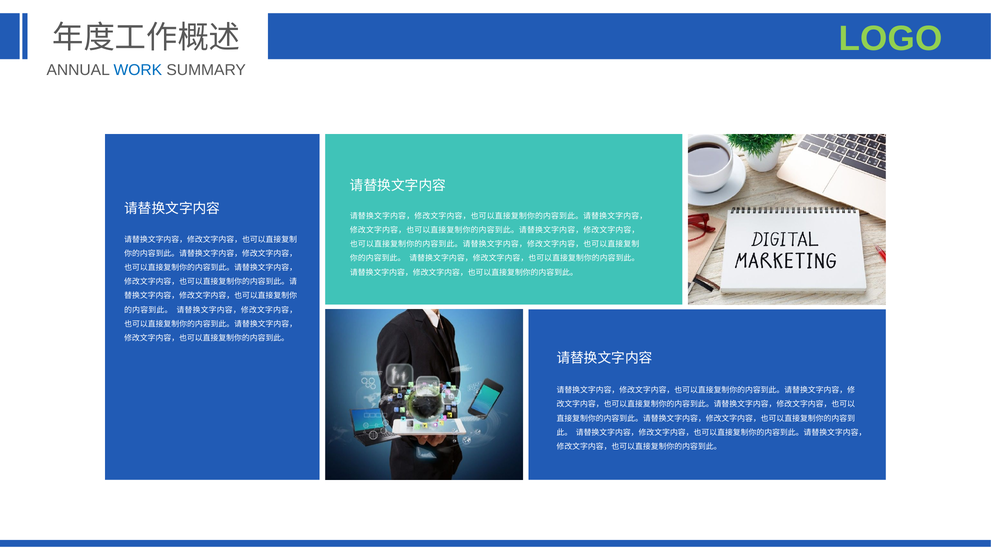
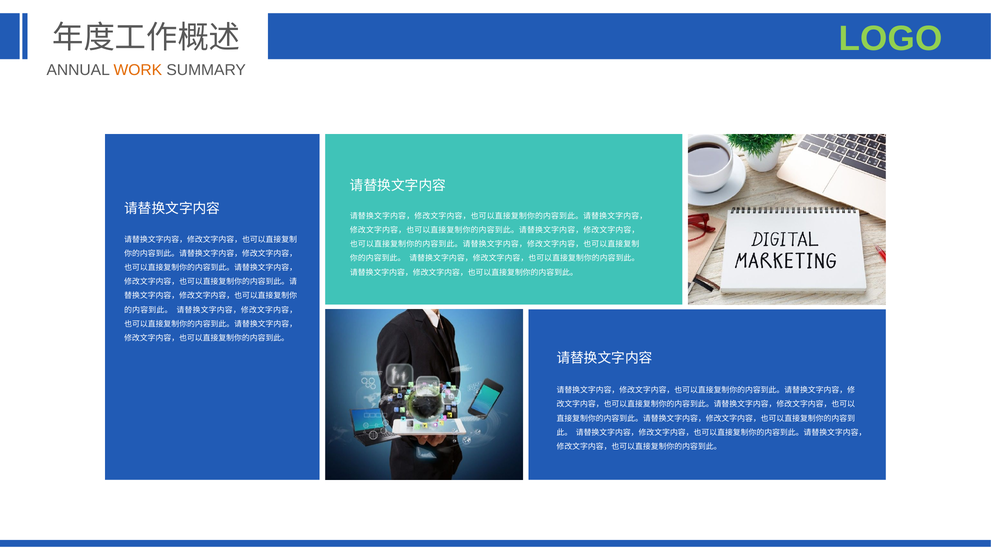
WORK colour: blue -> orange
